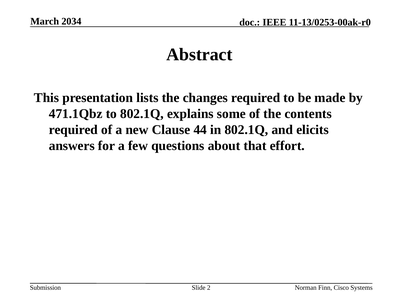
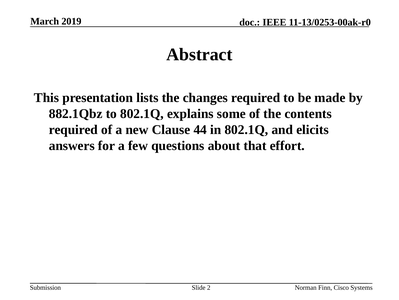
2034: 2034 -> 2019
471.1Qbz: 471.1Qbz -> 882.1Qbz
